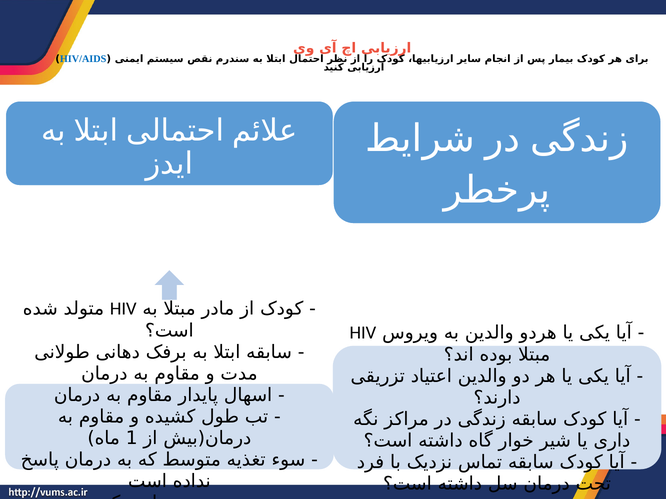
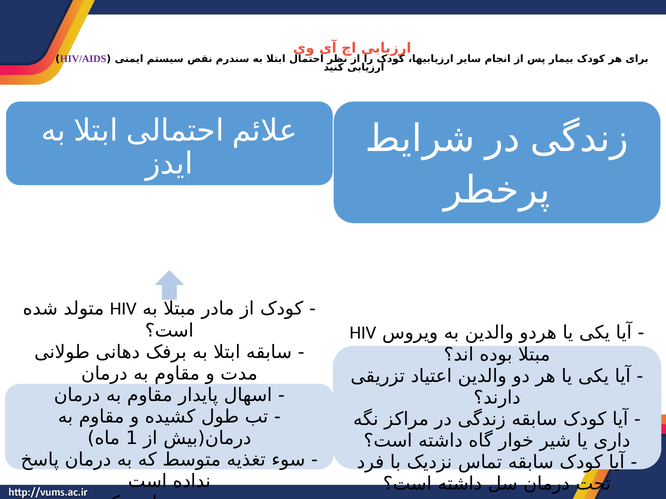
HIV/AIDS colour: blue -> purple
